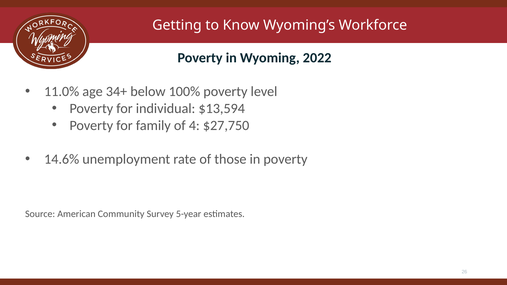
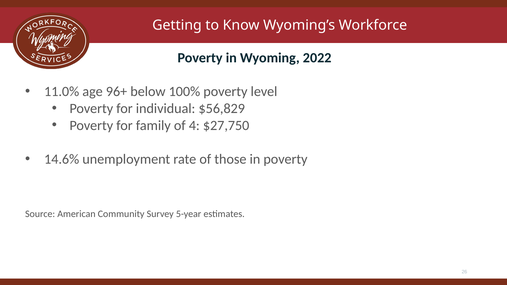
34+: 34+ -> 96+
$13,594: $13,594 -> $56,829
